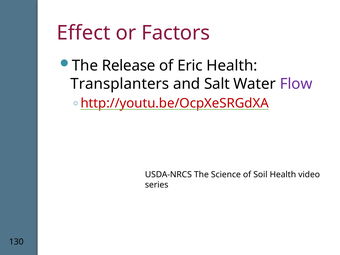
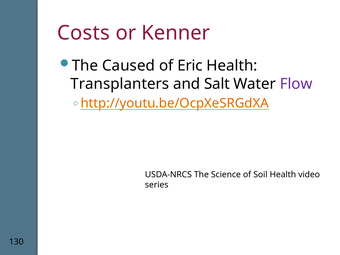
Effect: Effect -> Costs
Factors: Factors -> Kenner
Release: Release -> Caused
http://youtu.be/OcpXeSRGdXA colour: red -> orange
